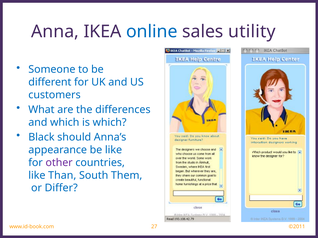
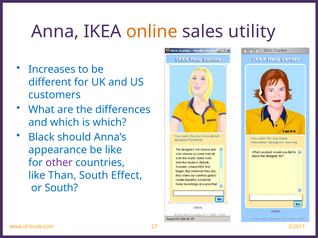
online colour: blue -> orange
Someone: Someone -> Increases
Them: Them -> Effect
or Differ: Differ -> South
